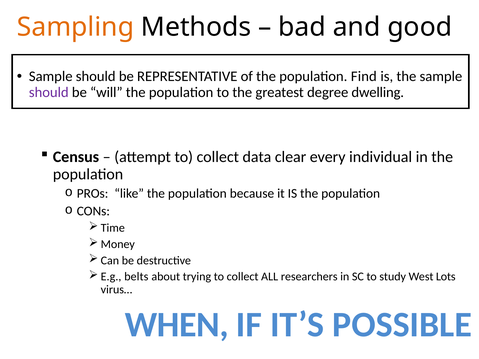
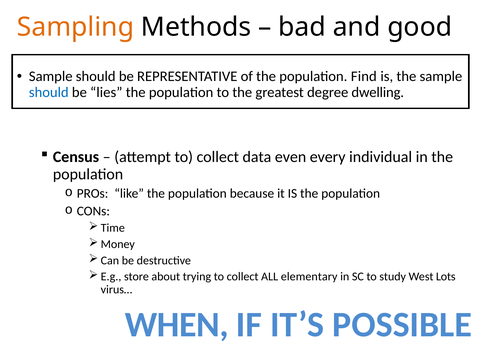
should at (49, 92) colour: purple -> blue
will: will -> lies
clear: clear -> even
belts: belts -> store
researchers: researchers -> elementary
